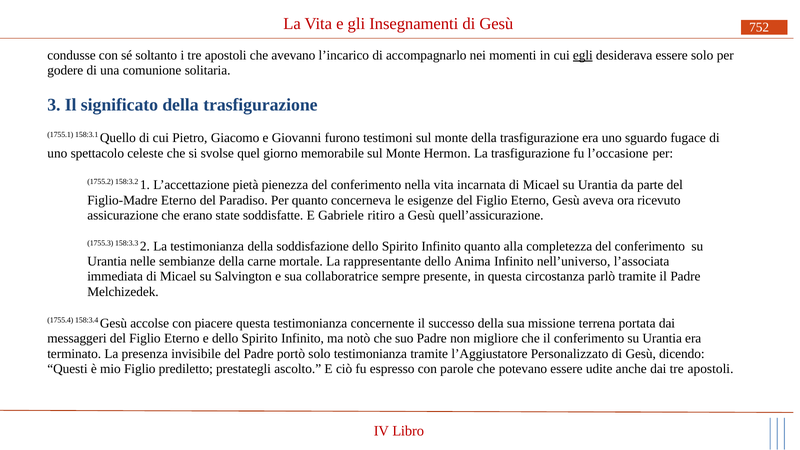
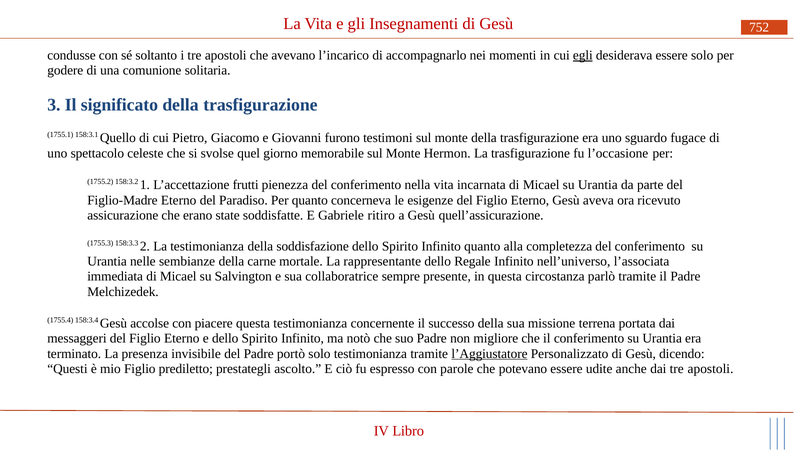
pietà: pietà -> frutti
Anima: Anima -> Regale
l’Aggiustatore underline: none -> present
